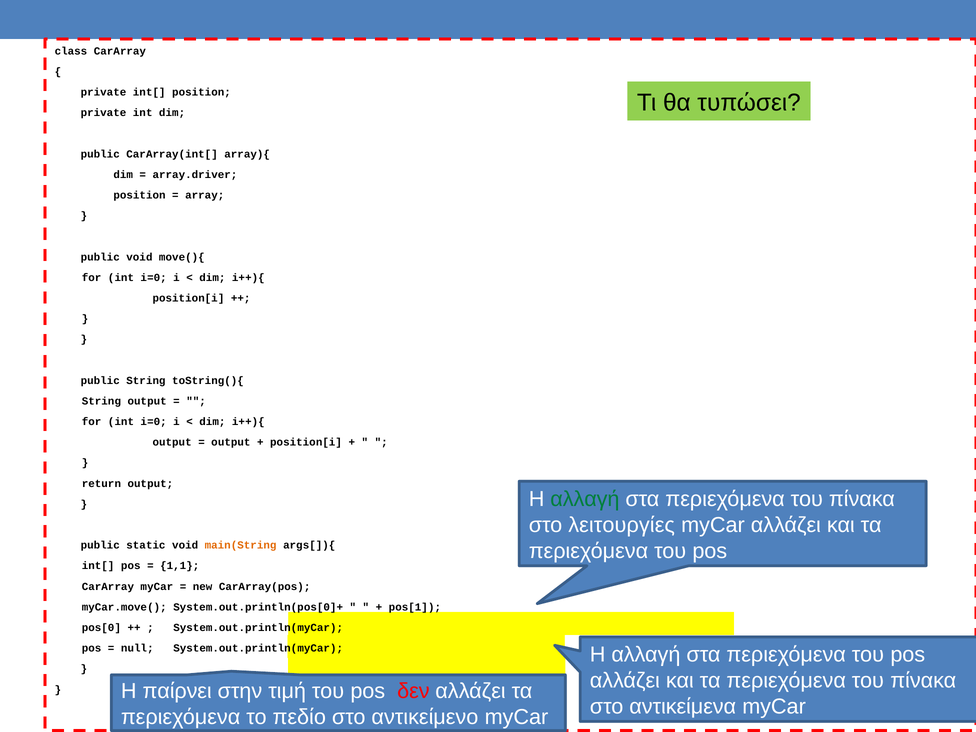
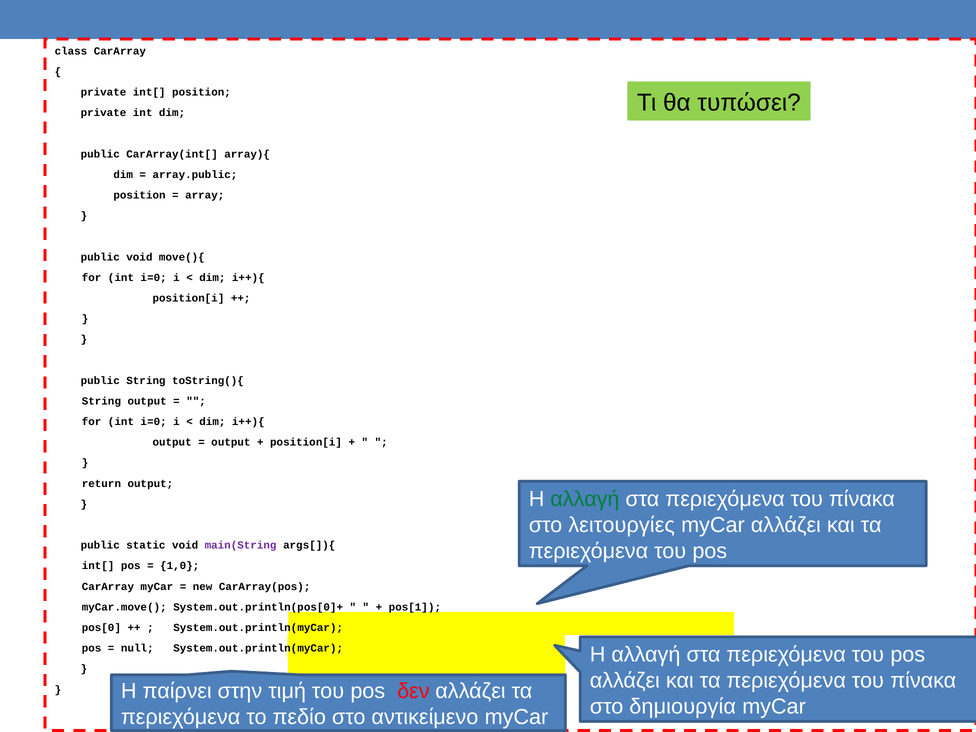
array.driver: array.driver -> array.public
main(String colour: orange -> purple
1,1: 1,1 -> 1,0
αντικείμενα: αντικείμενα -> δημιουργία
